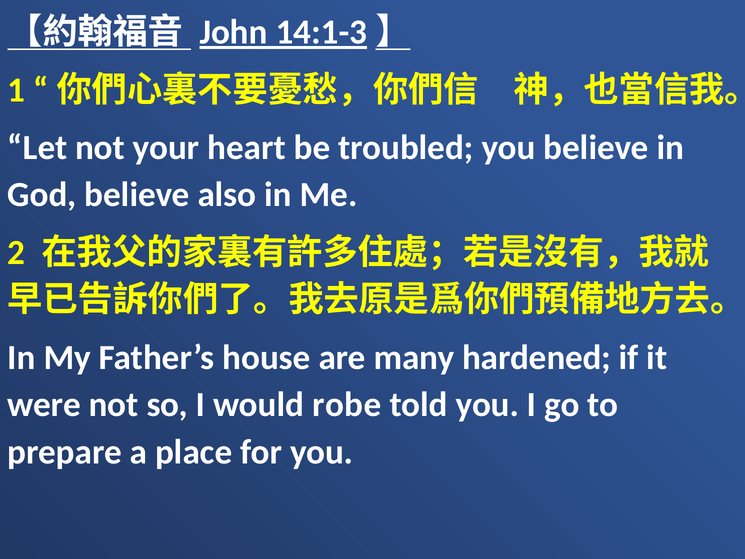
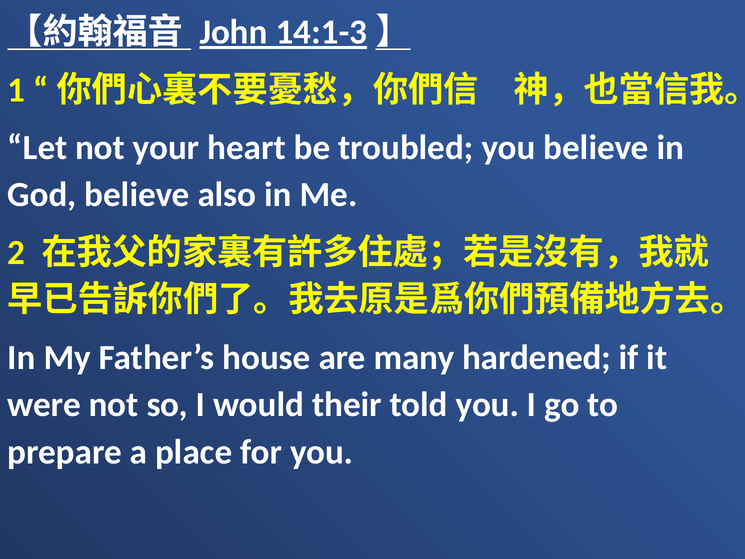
robe: robe -> their
